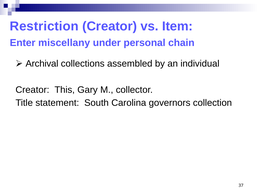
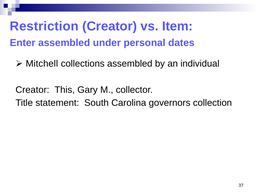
Enter miscellany: miscellany -> assembled
chain: chain -> dates
Archival: Archival -> Mitchell
